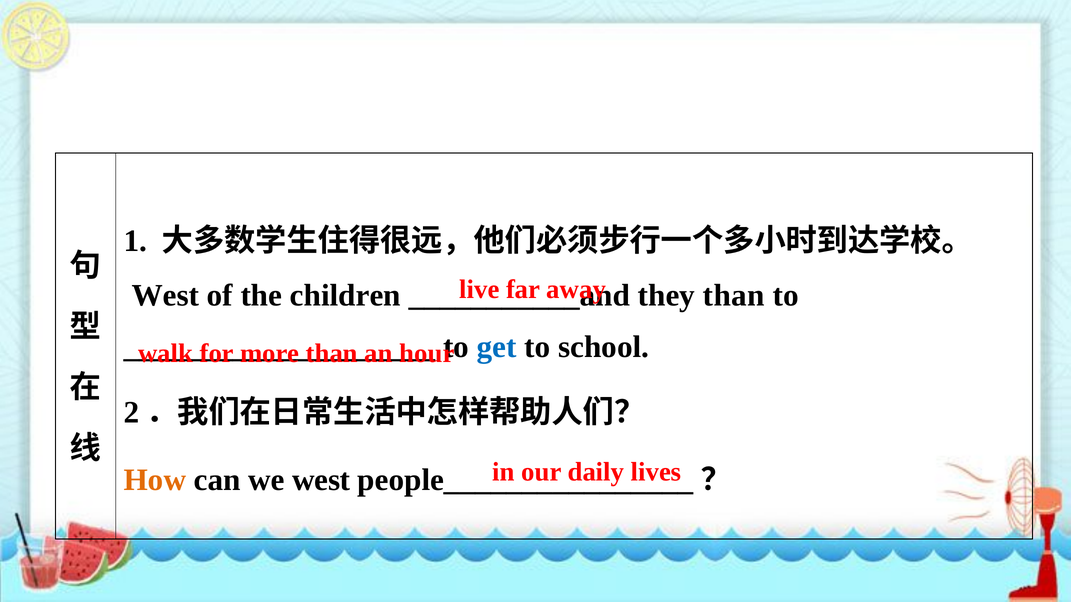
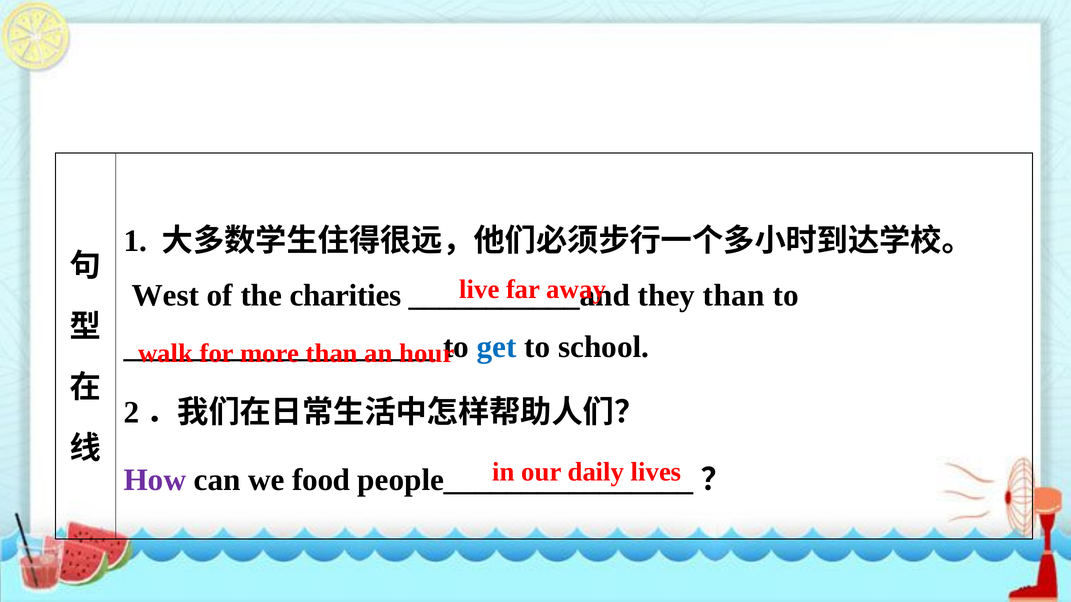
children: children -> charities
How colour: orange -> purple
we west: west -> food
